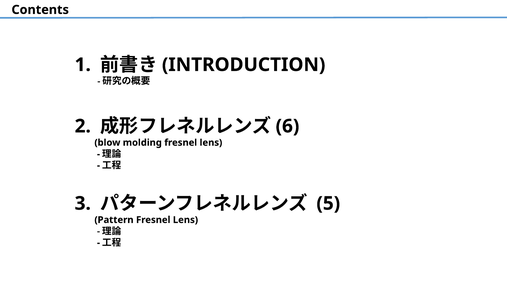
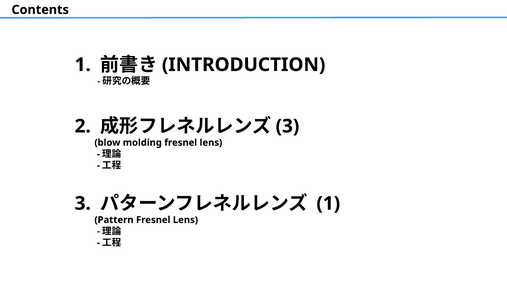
6 at (287, 126): 6 -> 3
5 at (328, 204): 5 -> 1
